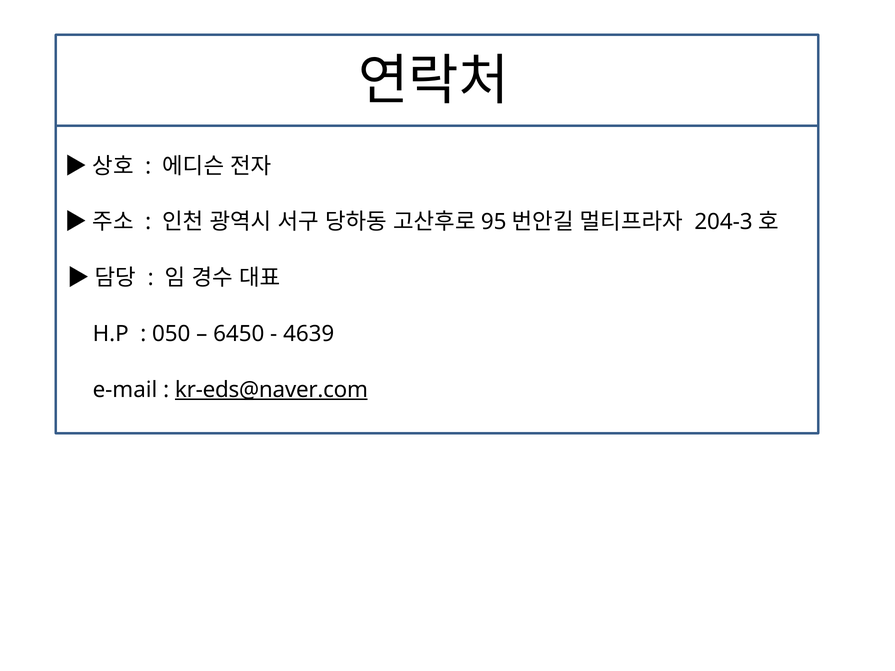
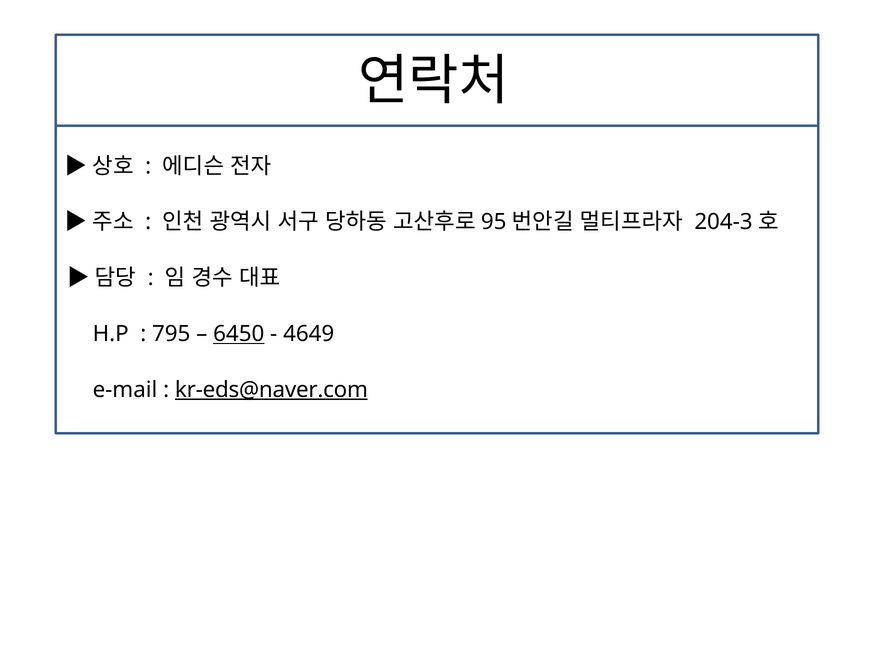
050: 050 -> 795
6450 underline: none -> present
4639: 4639 -> 4649
